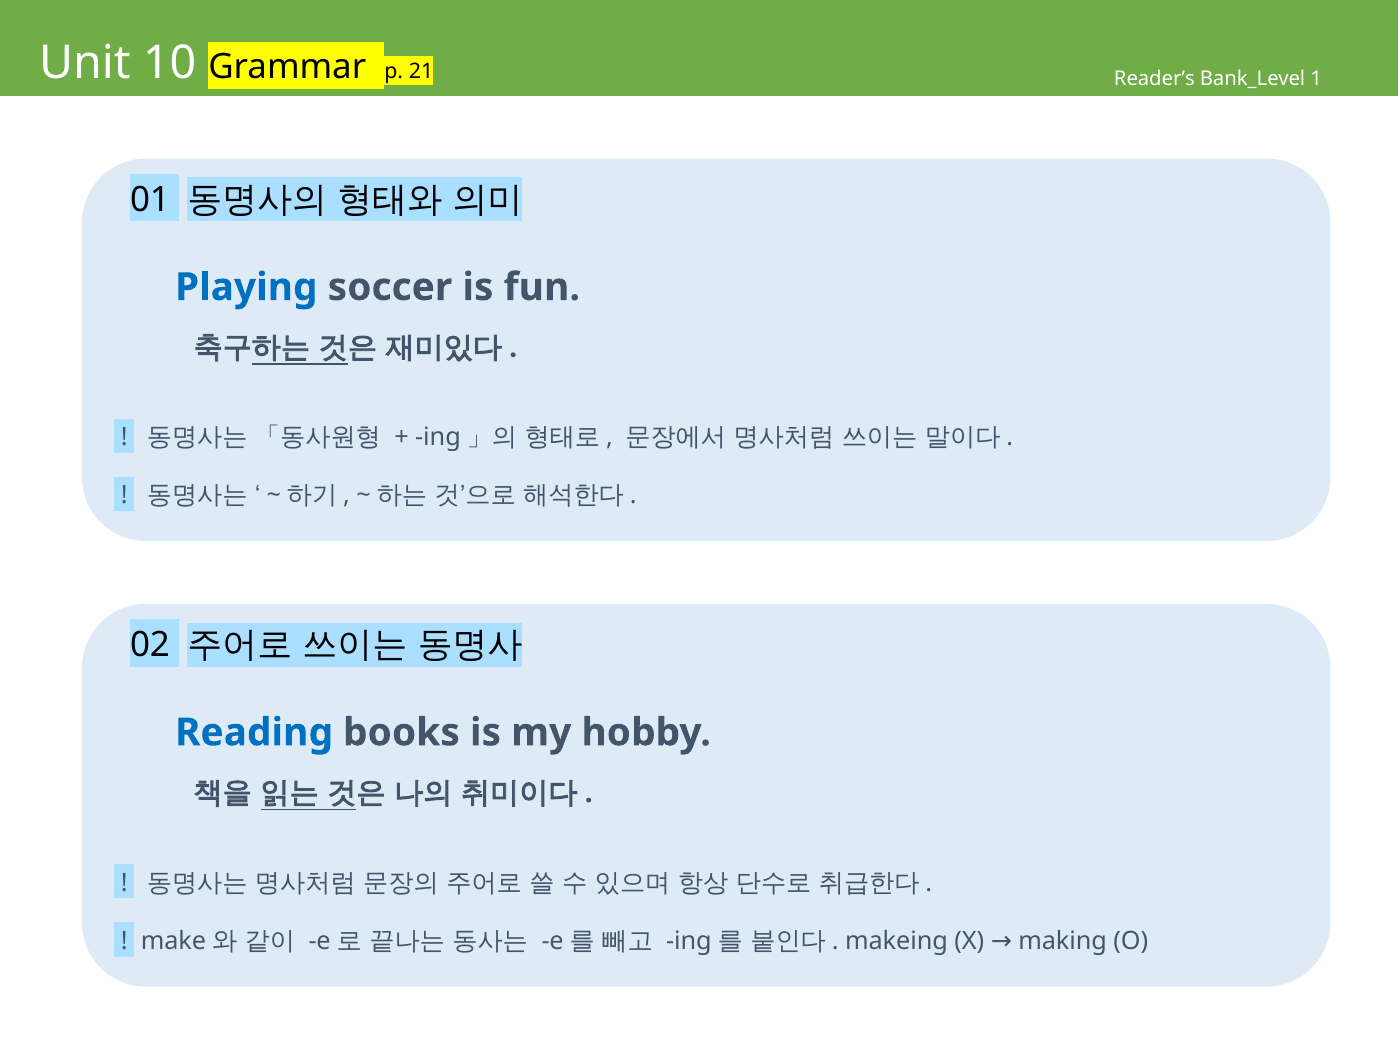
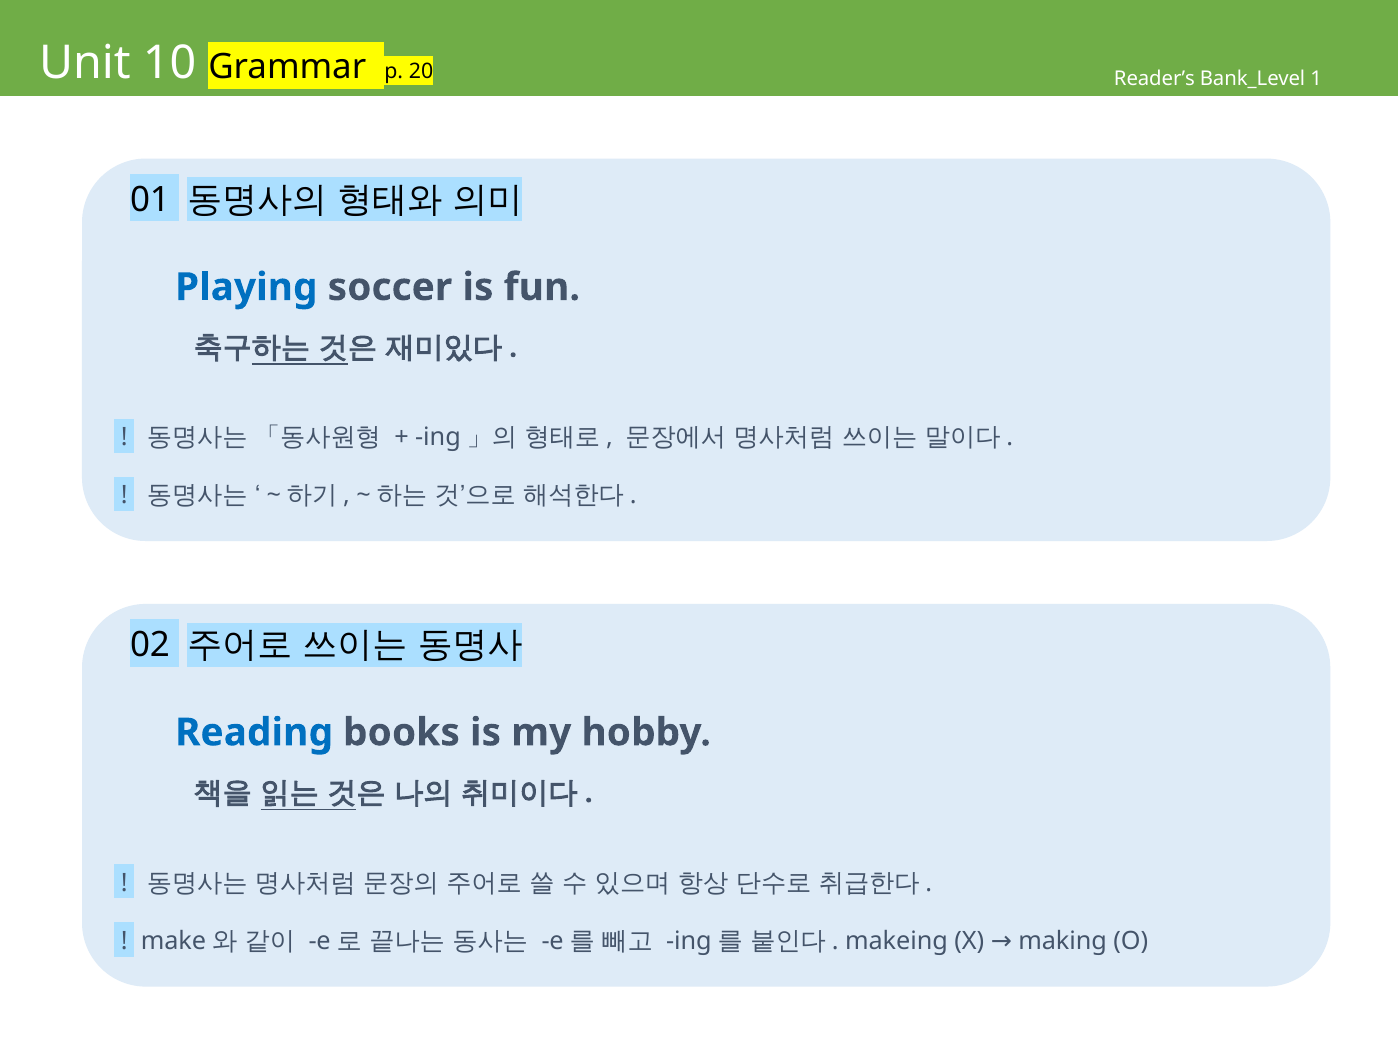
21: 21 -> 20
